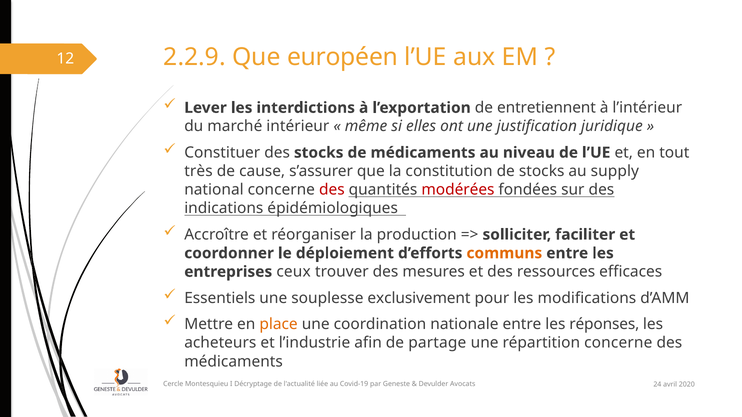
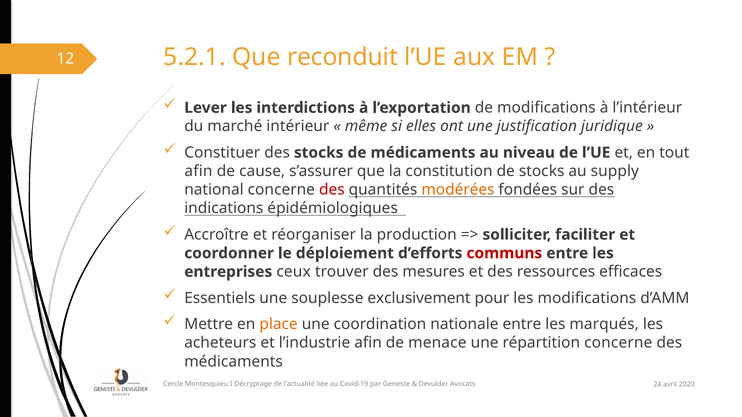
2.2.9: 2.2.9 -> 5.2.1
européen: européen -> reconduit
de entretiennent: entretiennent -> modifications
très at (198, 171): très -> afin
modérées colour: red -> orange
communs colour: orange -> red
réponses: réponses -> marqués
partage: partage -> menace
